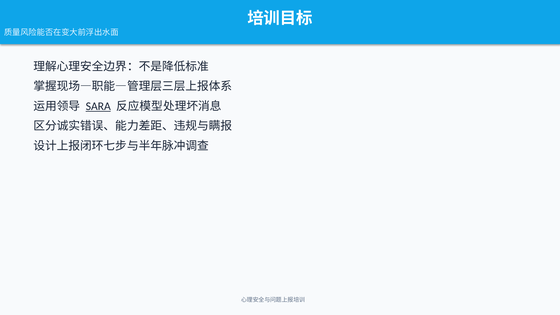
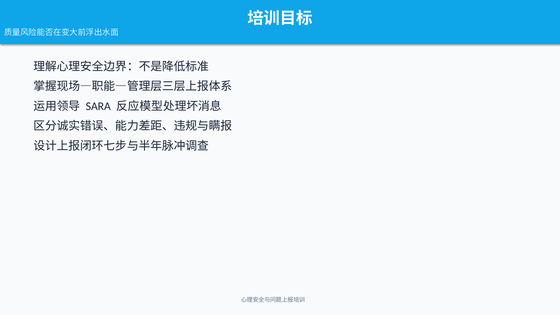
SARA underline: present -> none
